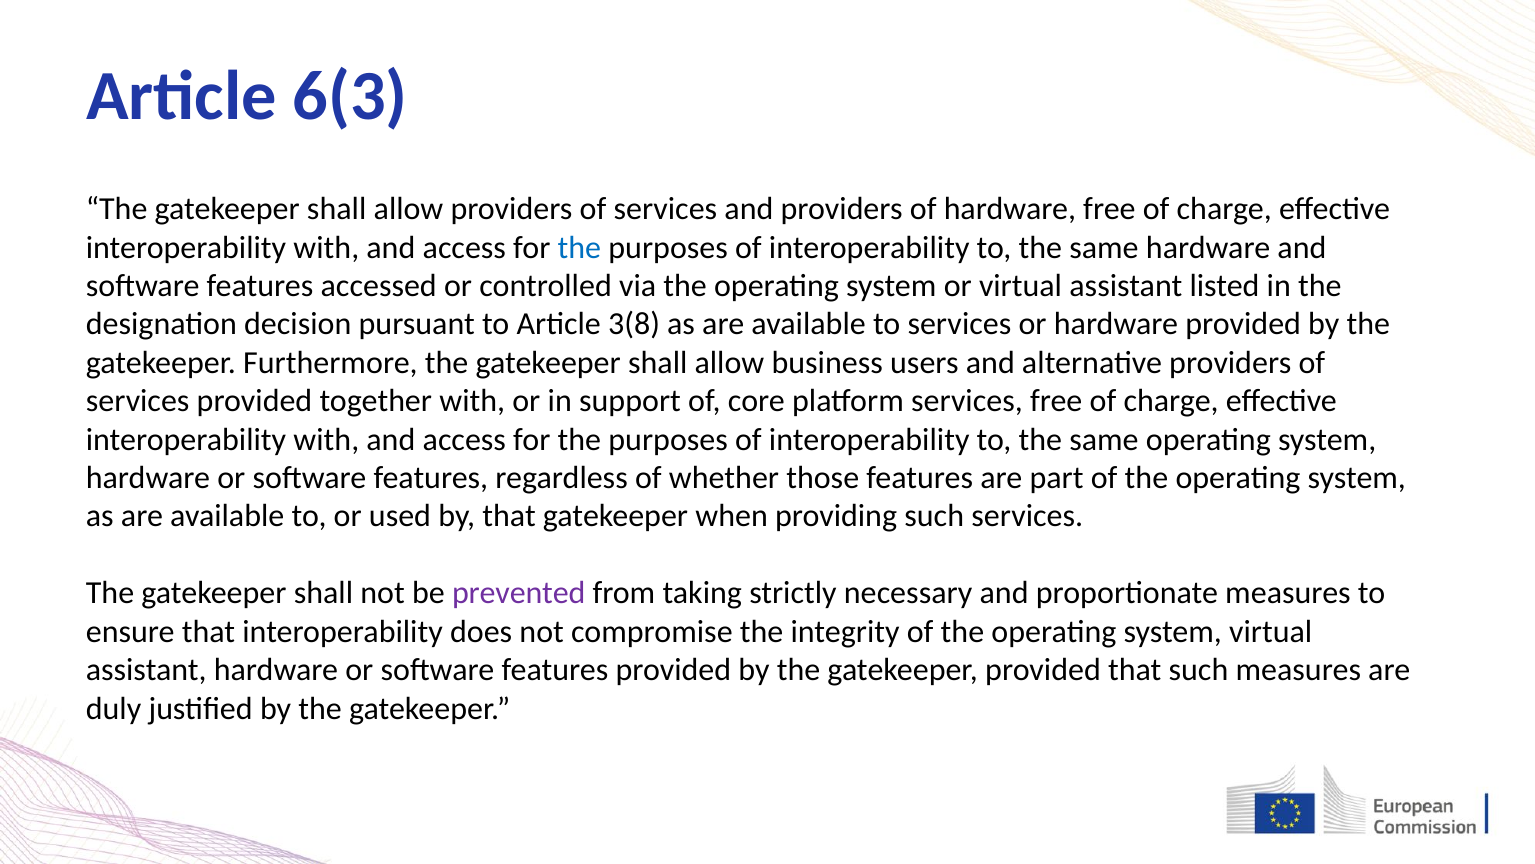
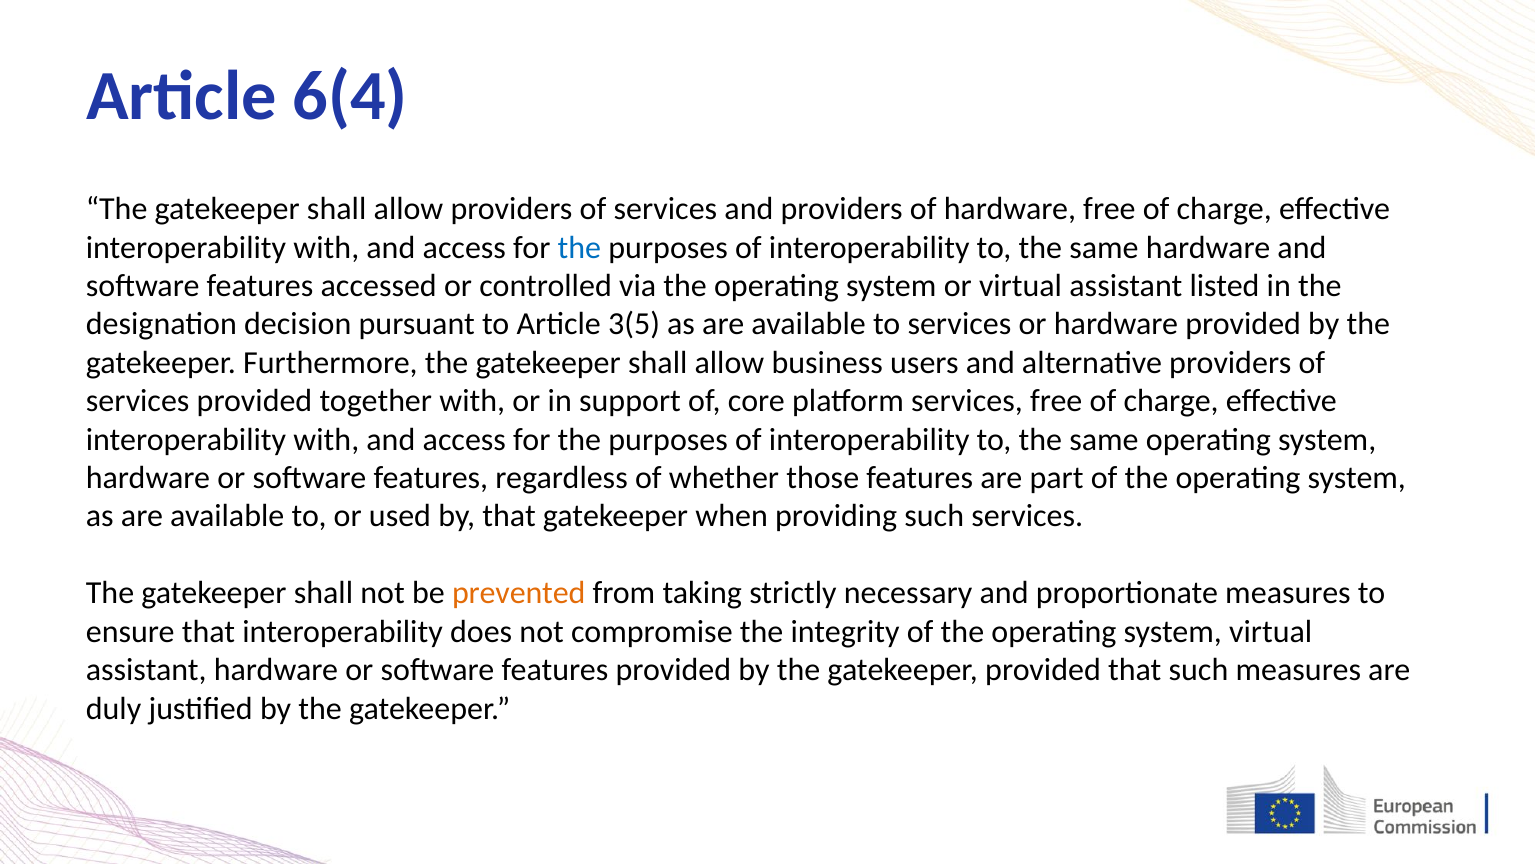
6(3: 6(3 -> 6(4
3(8: 3(8 -> 3(5
prevented colour: purple -> orange
